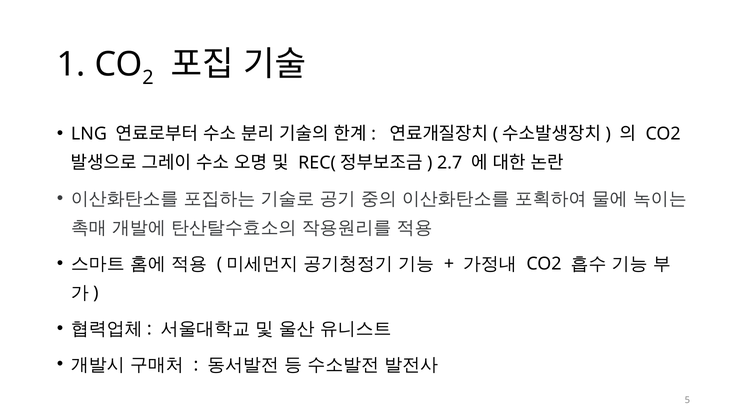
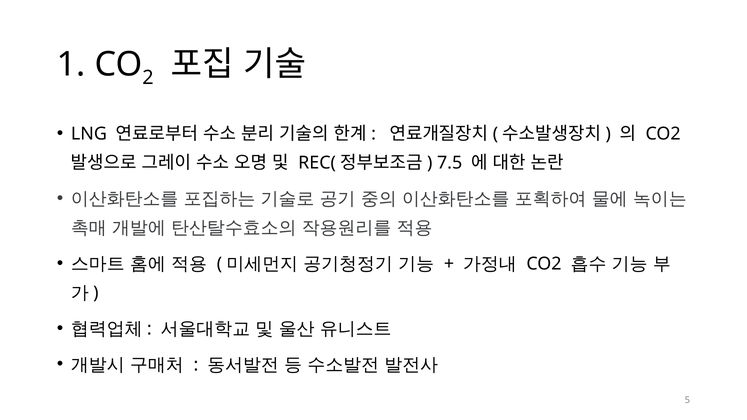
2.7: 2.7 -> 7.5
